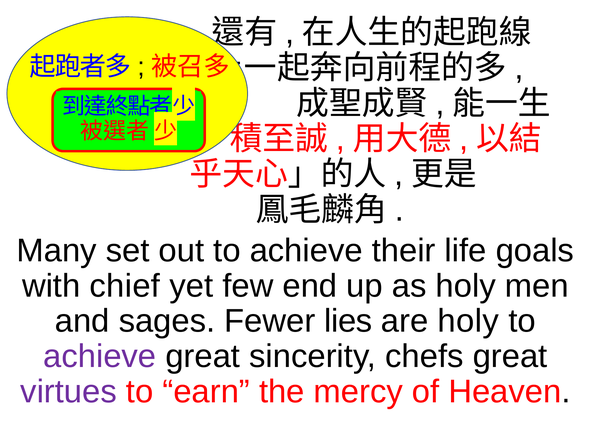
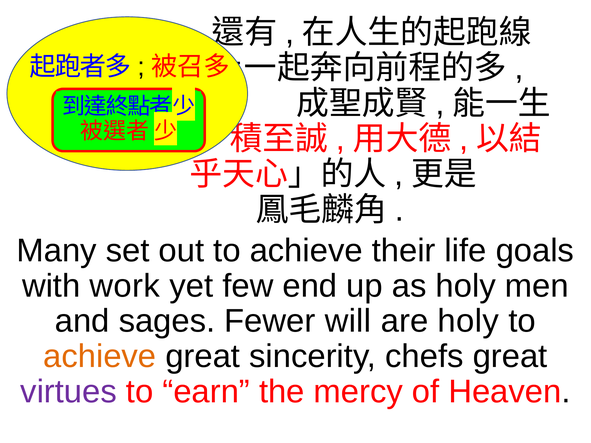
chief: chief -> work
lies: lies -> will
achieve at (100, 357) colour: purple -> orange
